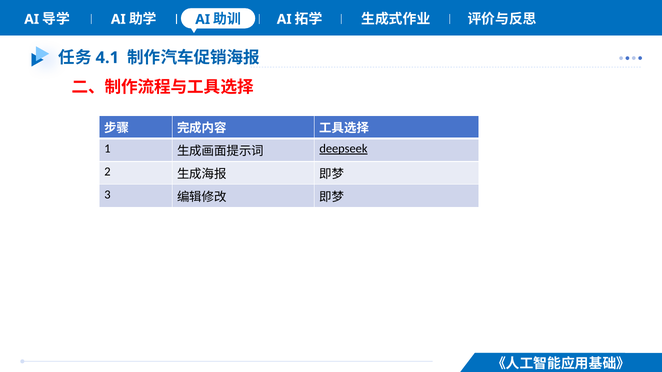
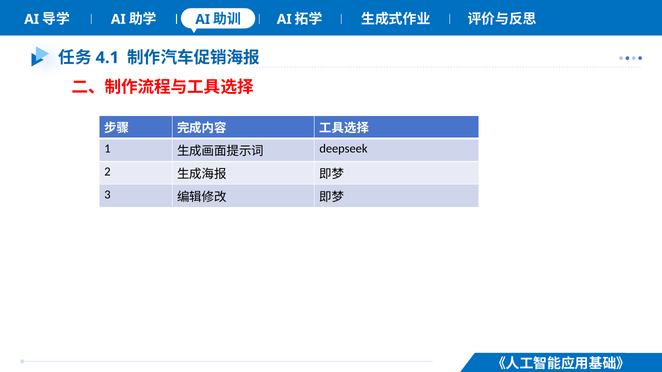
deepseek underline: present -> none
